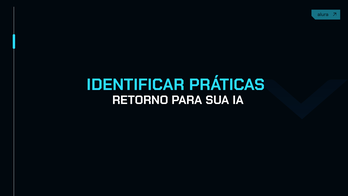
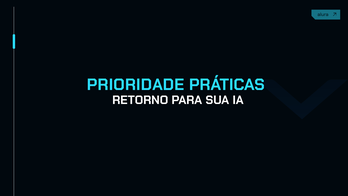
IDENTIFICAR: IDENTIFICAR -> PRIORIDADE
